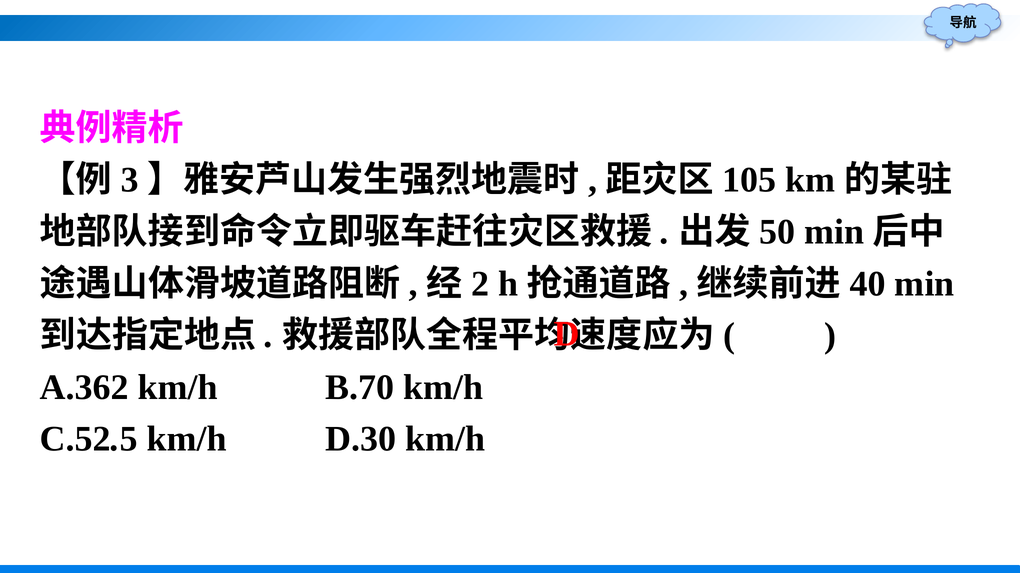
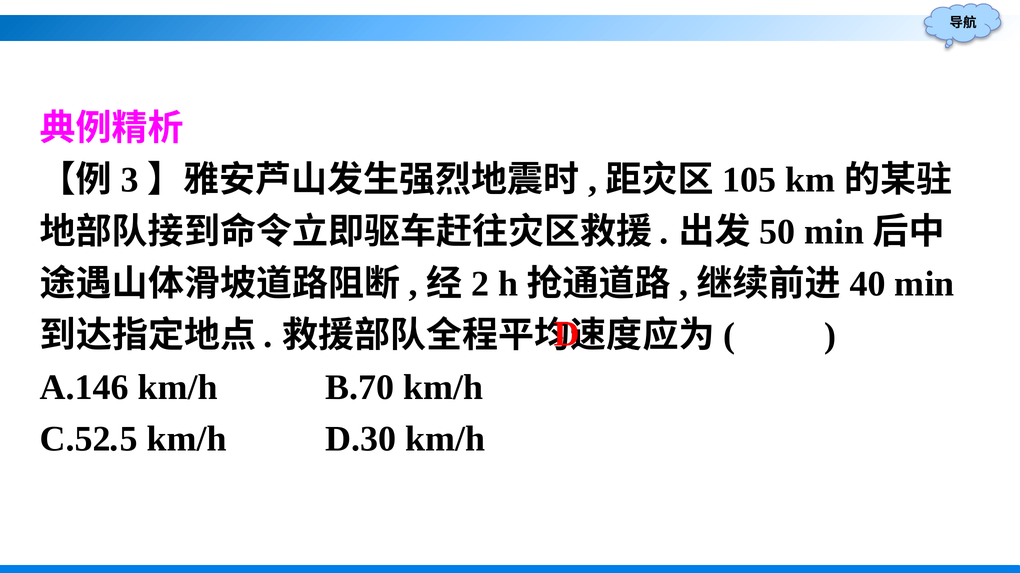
A.362: A.362 -> A.146
